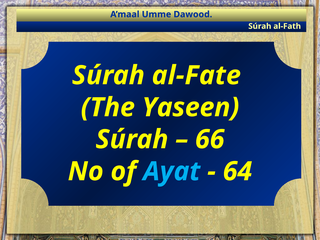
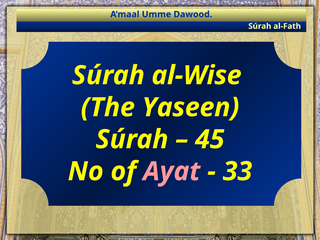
al-Fate: al-Fate -> al-Wise
66: 66 -> 45
Ayat colour: light blue -> pink
64: 64 -> 33
